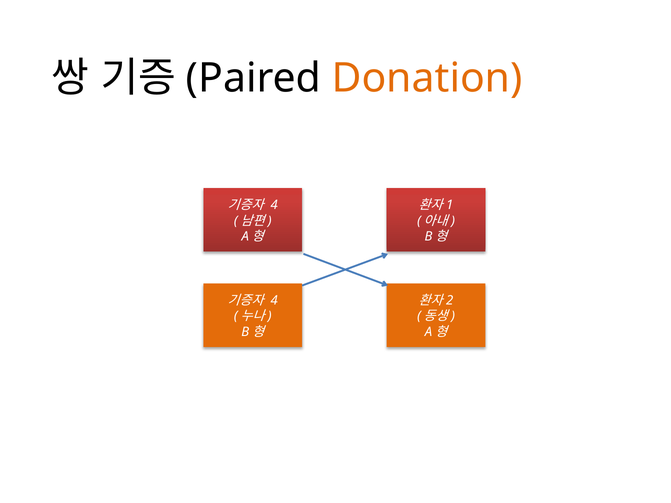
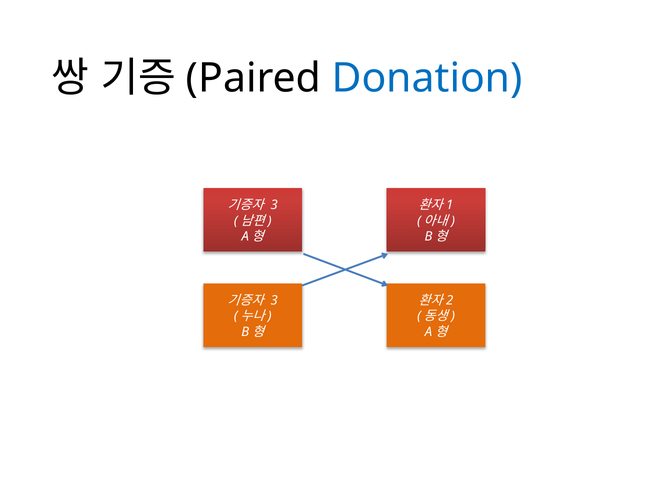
Donation colour: orange -> blue
4 at (274, 205): 4 -> 3
4 at (274, 301): 4 -> 3
